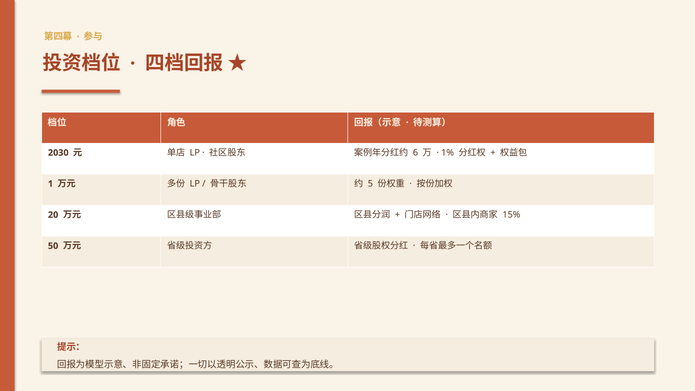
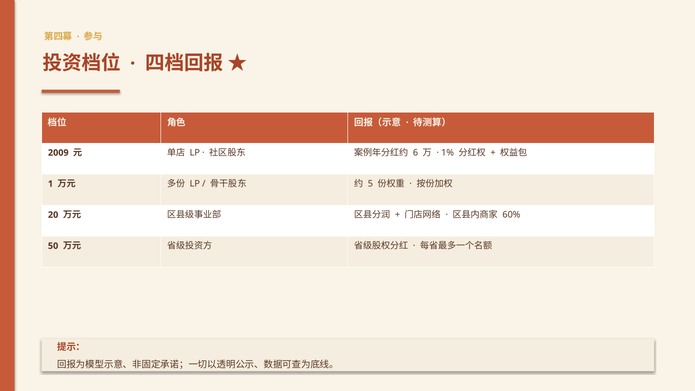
2030: 2030 -> 2009
15%: 15% -> 60%
